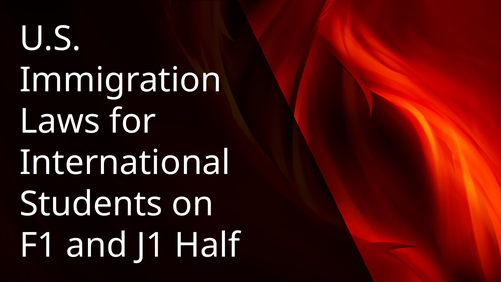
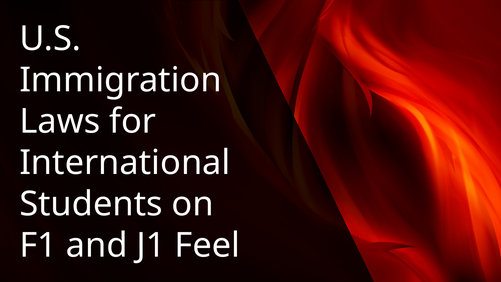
Half: Half -> Feel
